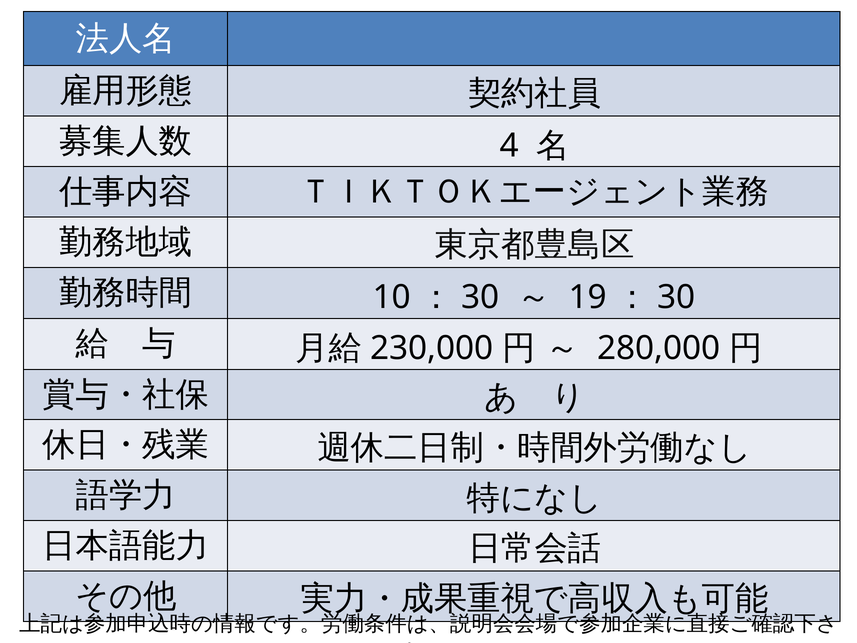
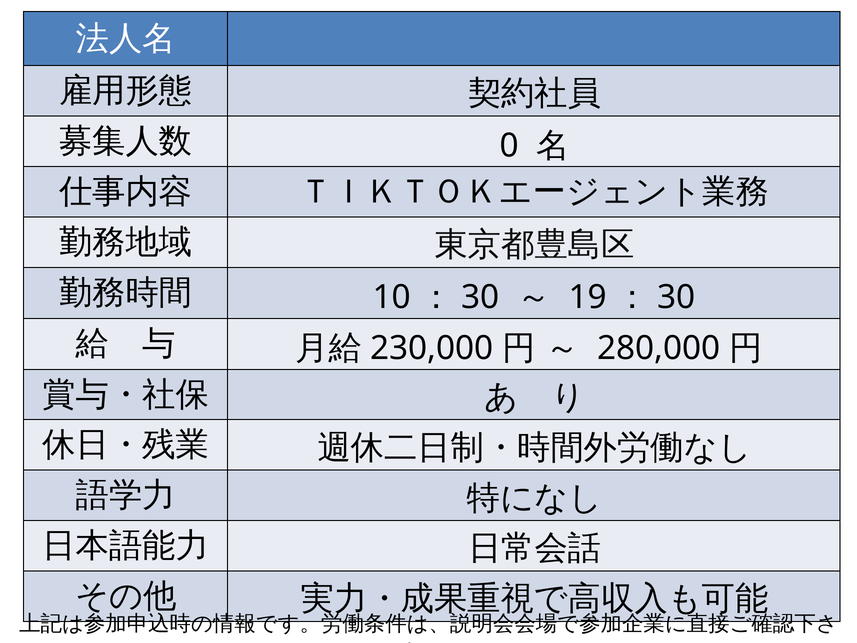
4: 4 -> 0
